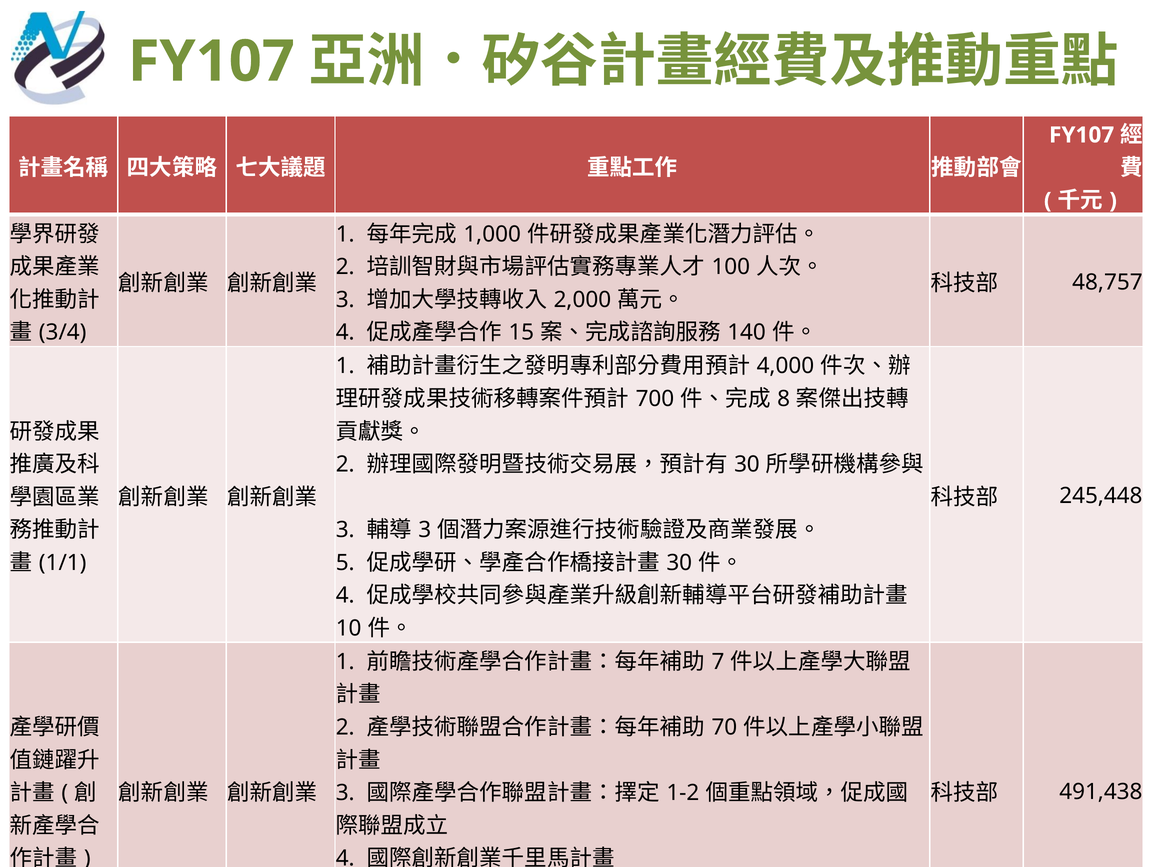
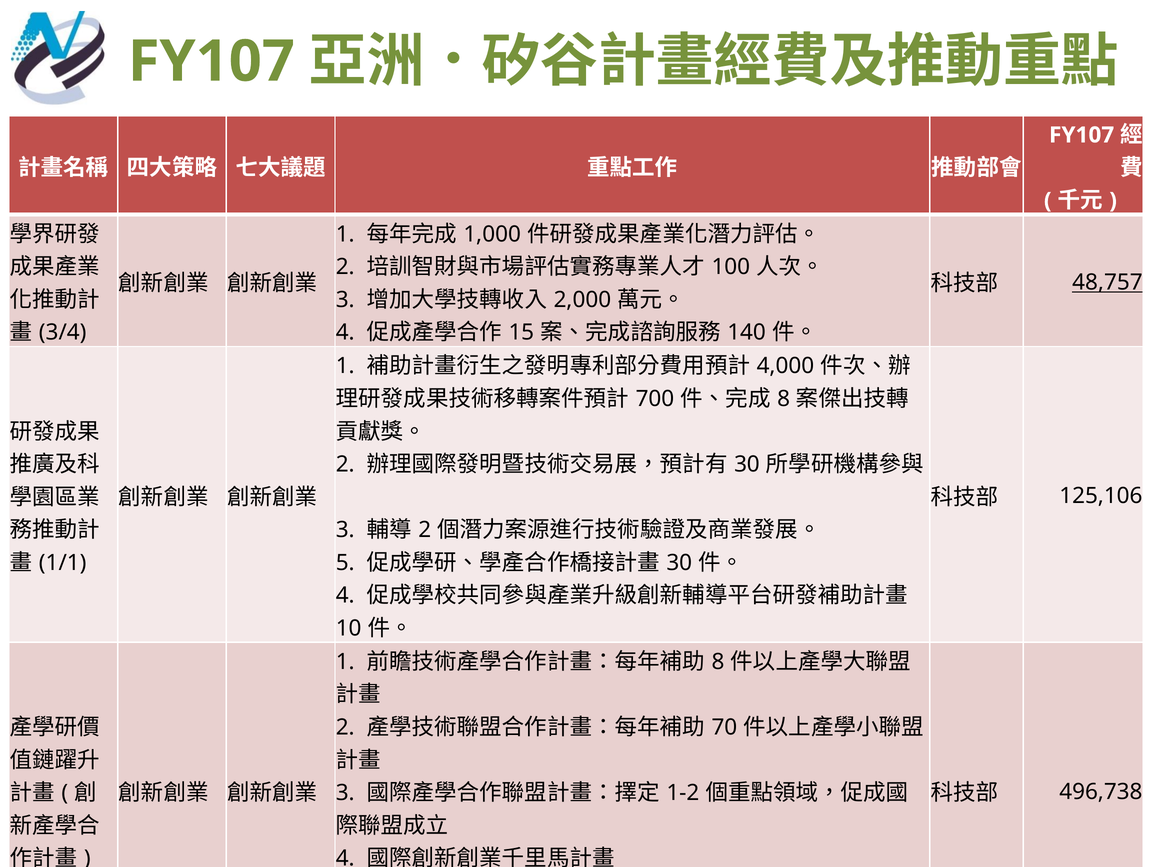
48,757 underline: none -> present
245,448: 245,448 -> 125,106
3 at (425, 530): 3 -> 2
7 at (718, 662): 7 -> 8
491,438: 491,438 -> 496,738
